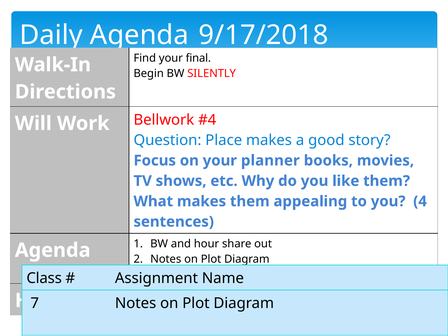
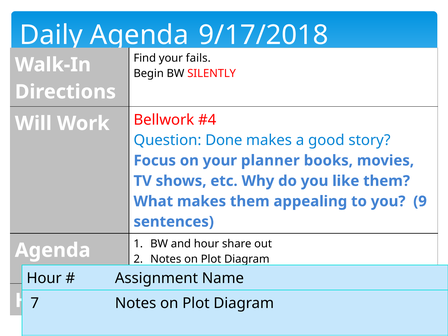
final: final -> fails
Place: Place -> Done
4: 4 -> 9
Class at (44, 278): Class -> Hour
